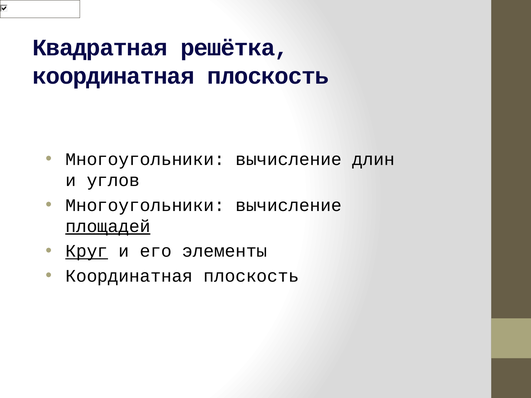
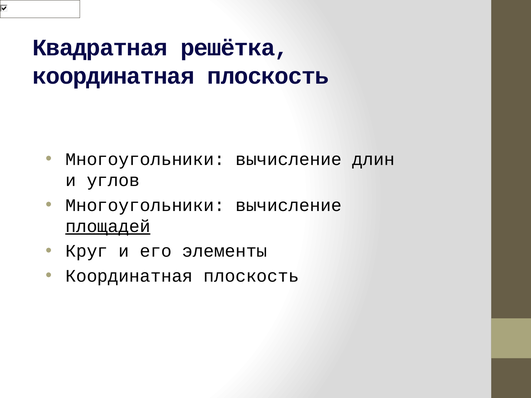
Круг underline: present -> none
